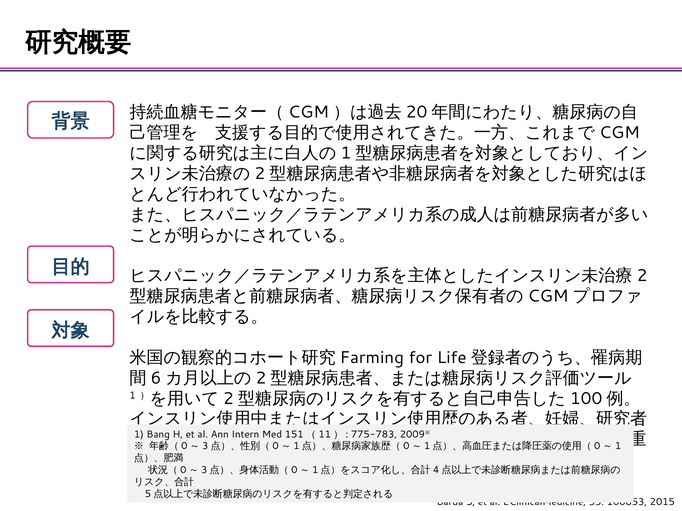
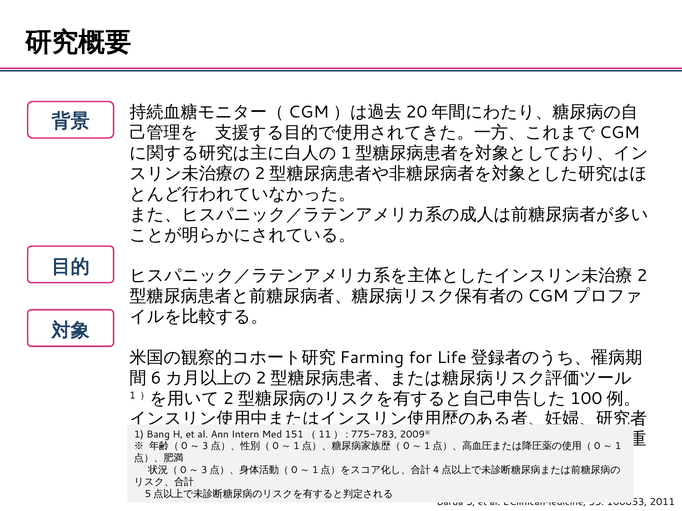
2015: 2015 -> 2011
